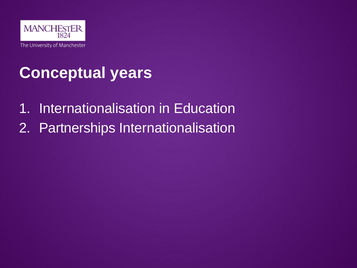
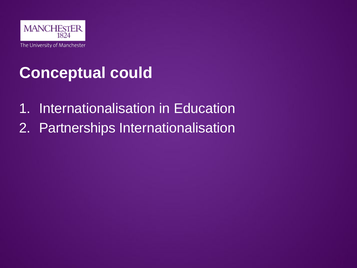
years: years -> could
